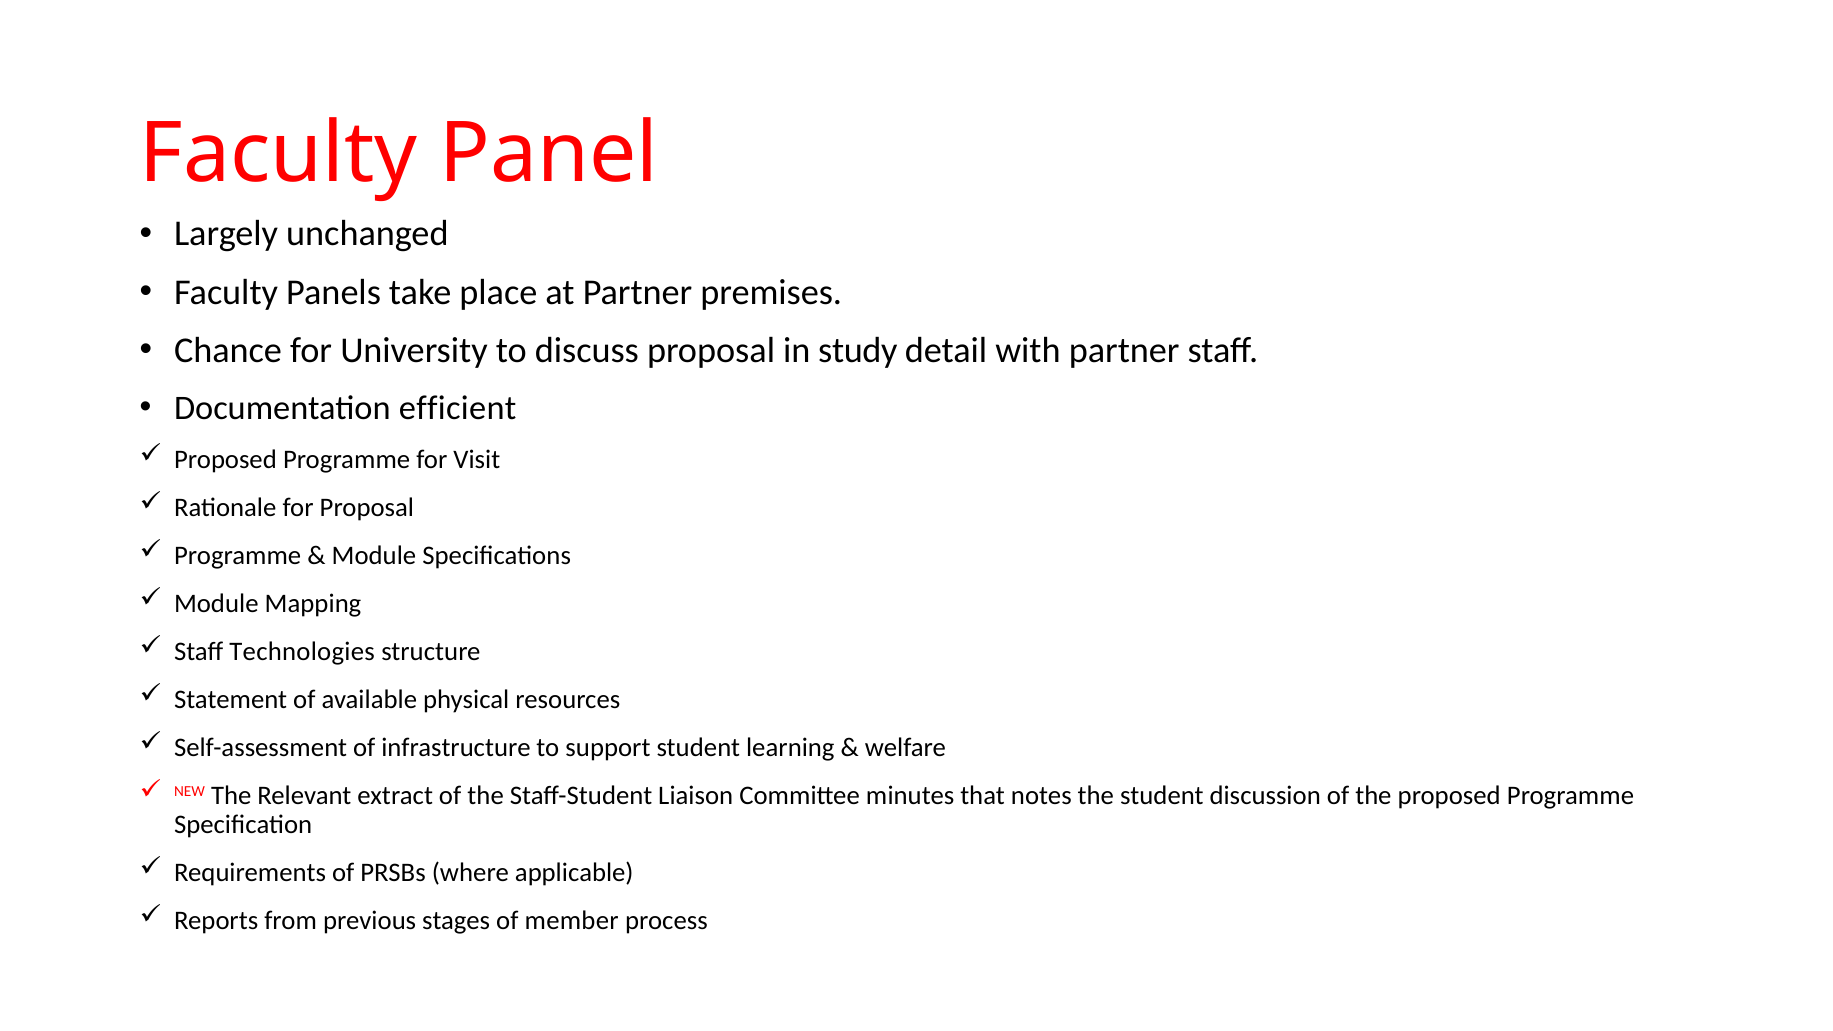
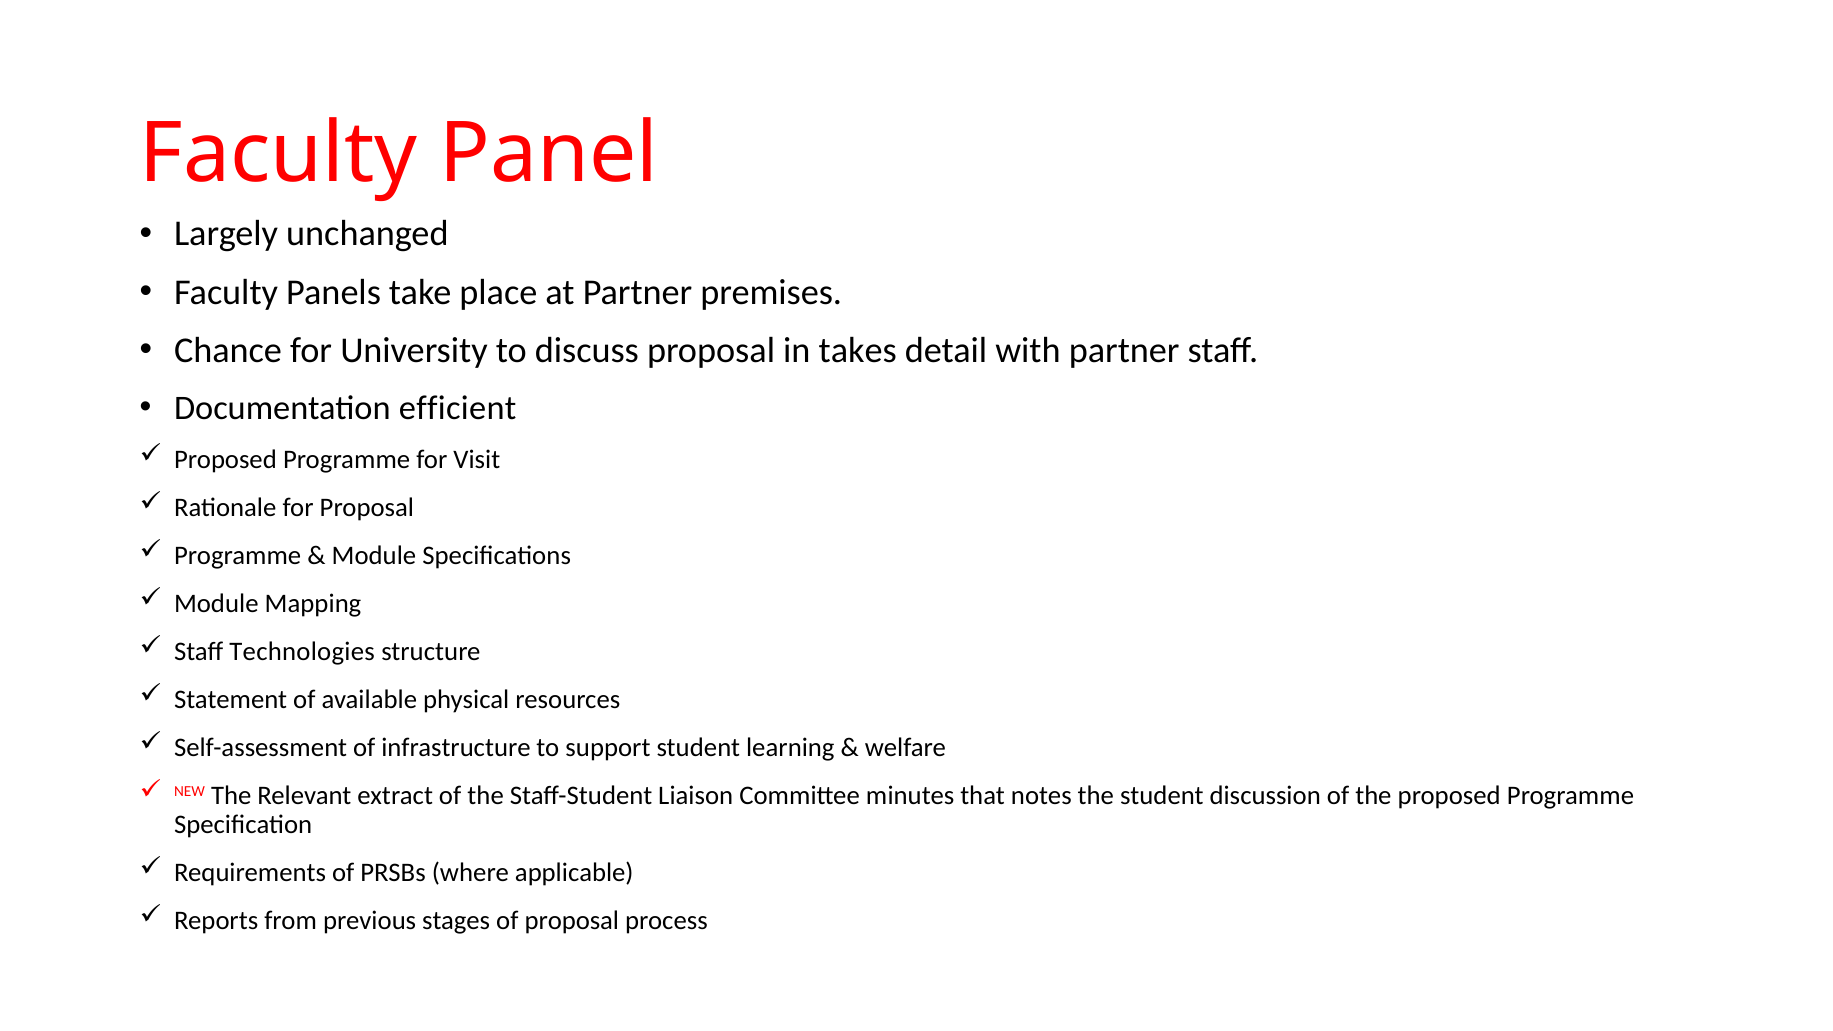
study: study -> takes
of member: member -> proposal
